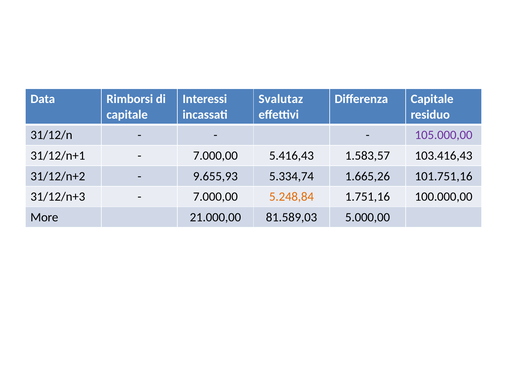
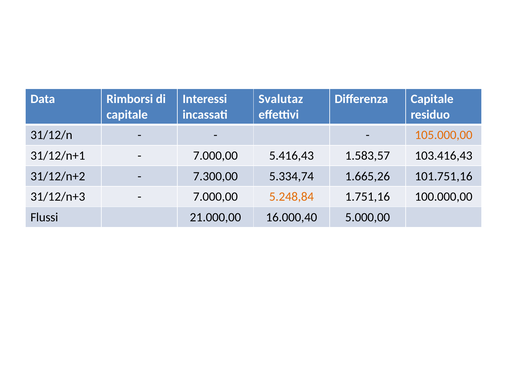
105.000,00 colour: purple -> orange
9.655,93: 9.655,93 -> 7.300,00
More: More -> Flussi
81.589,03: 81.589,03 -> 16.000,40
